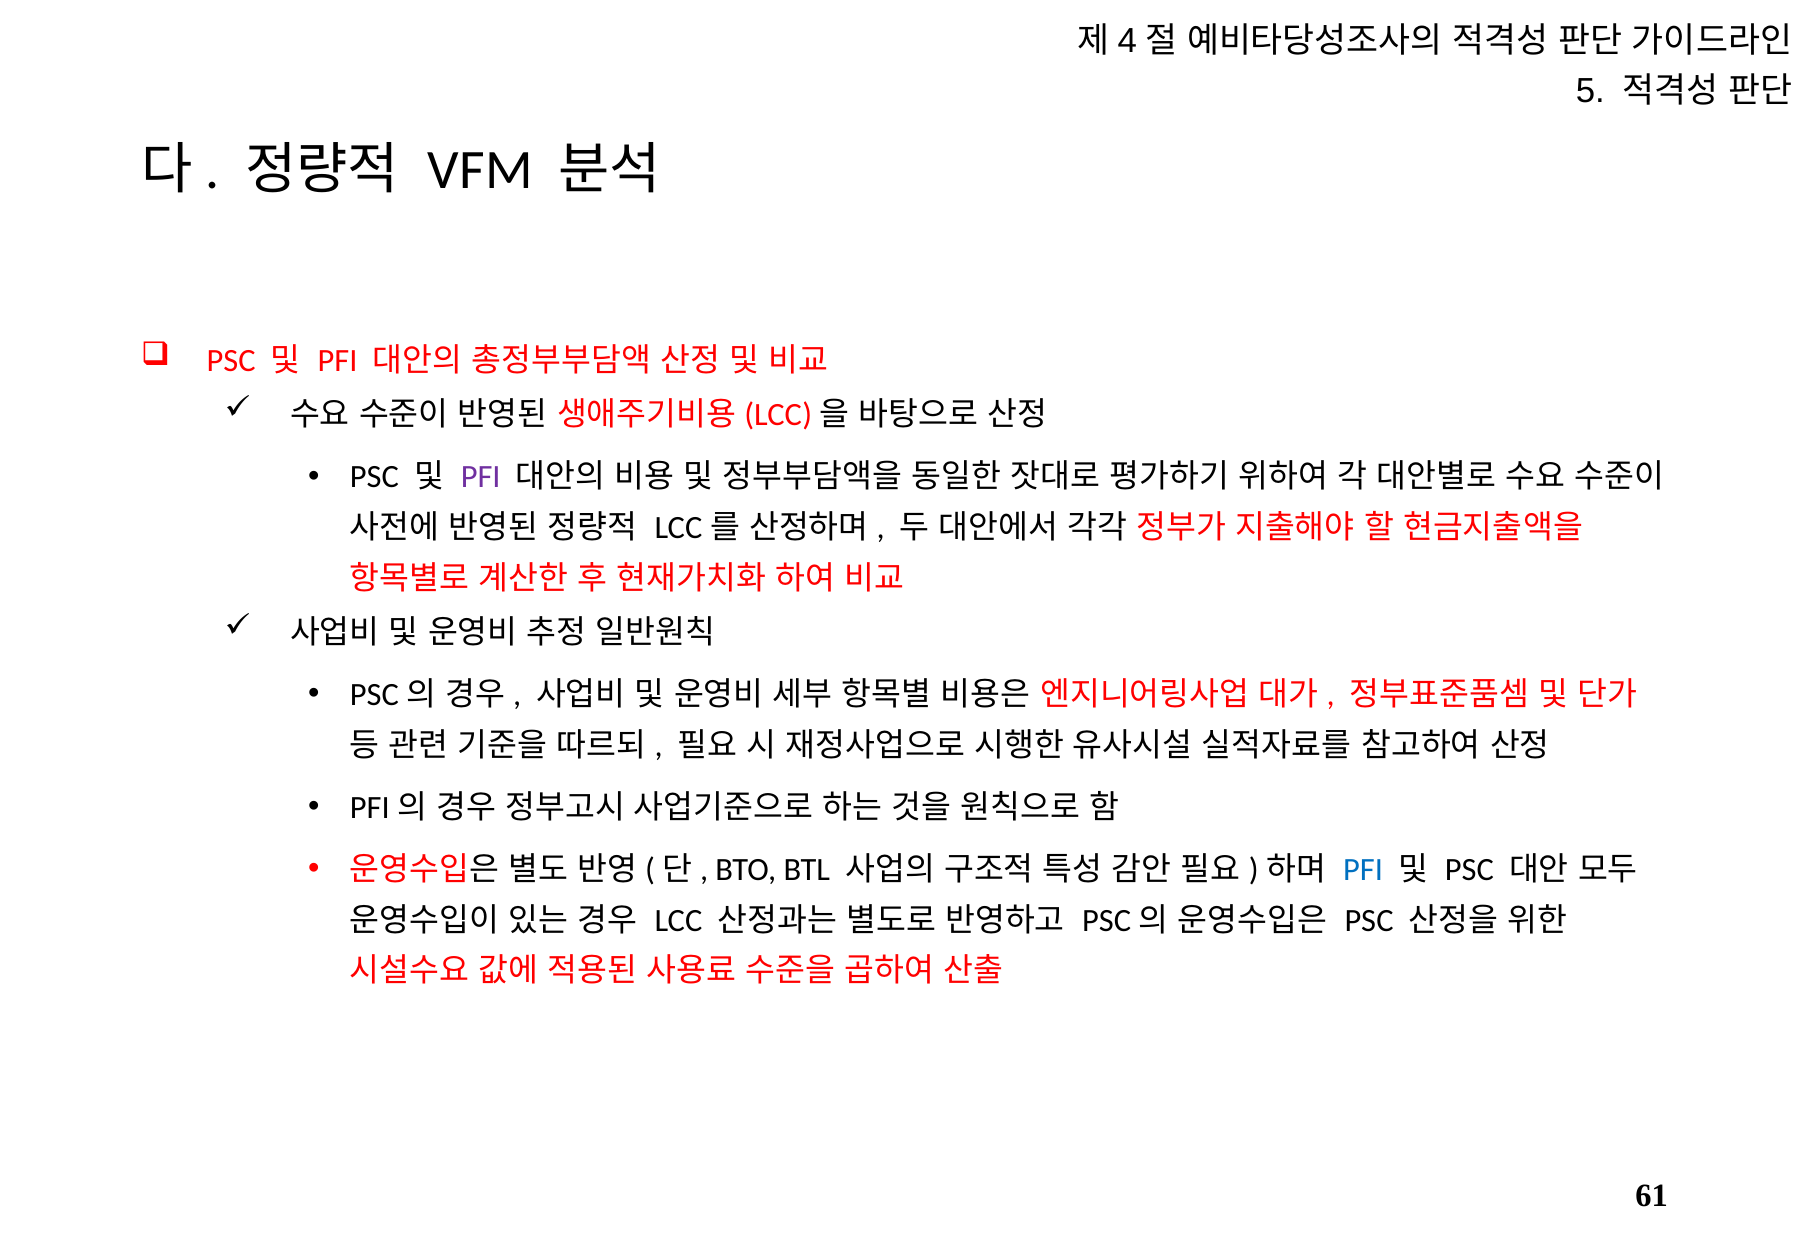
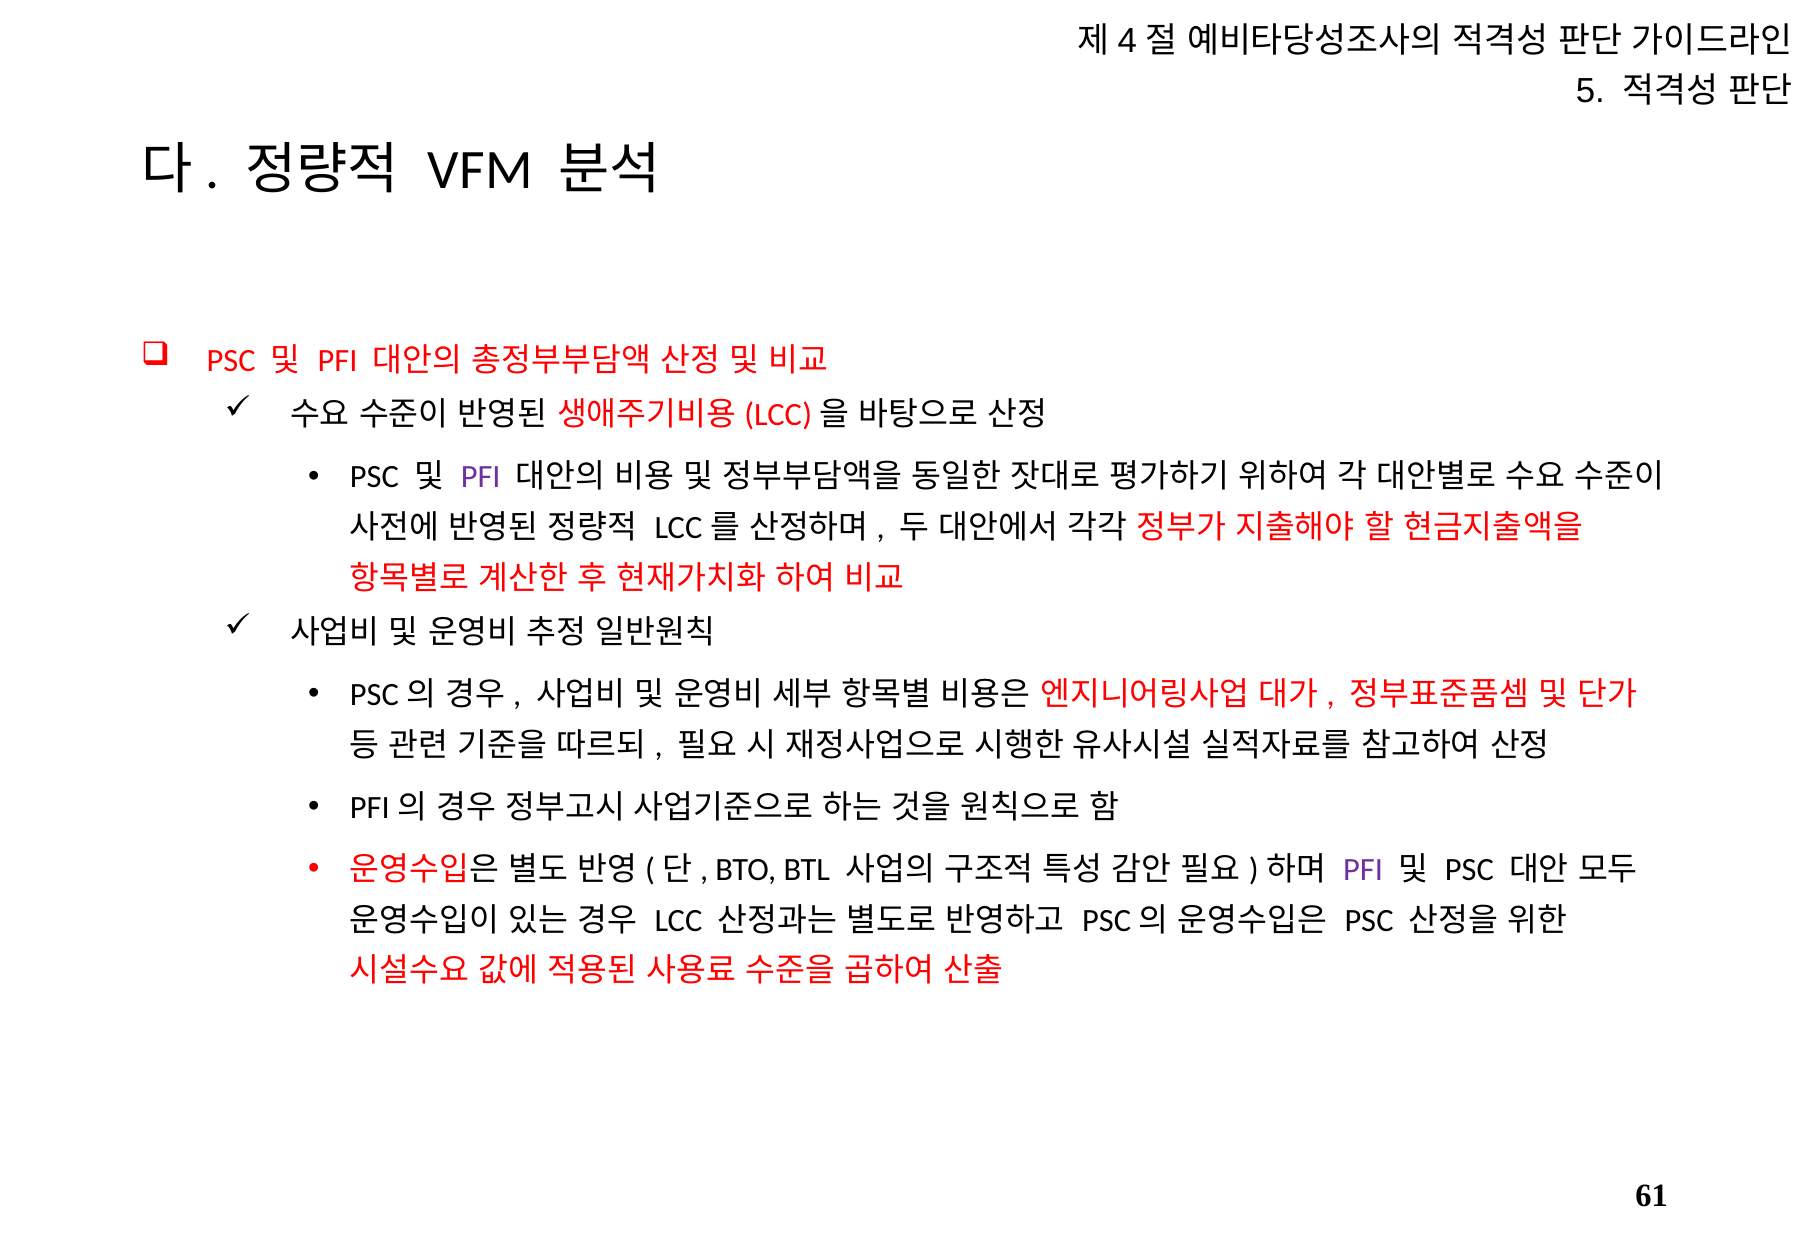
PFI at (1363, 870) colour: blue -> purple
